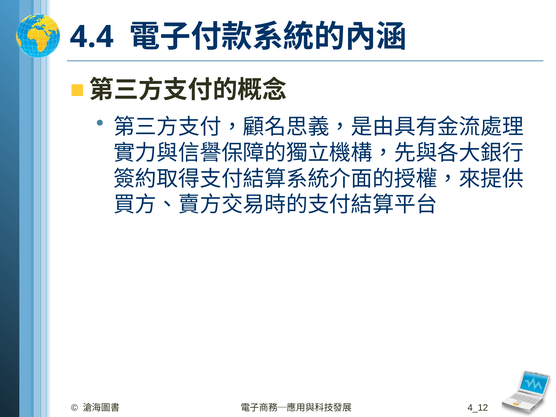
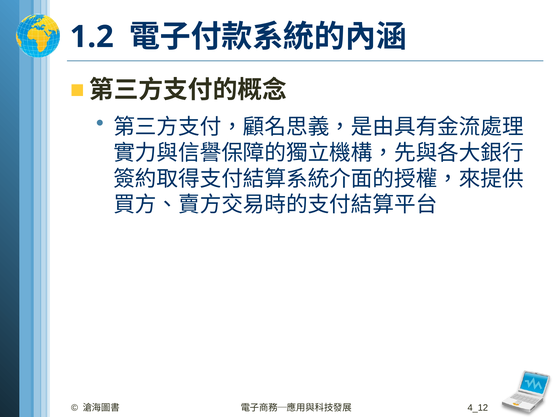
4.4: 4.4 -> 1.2
